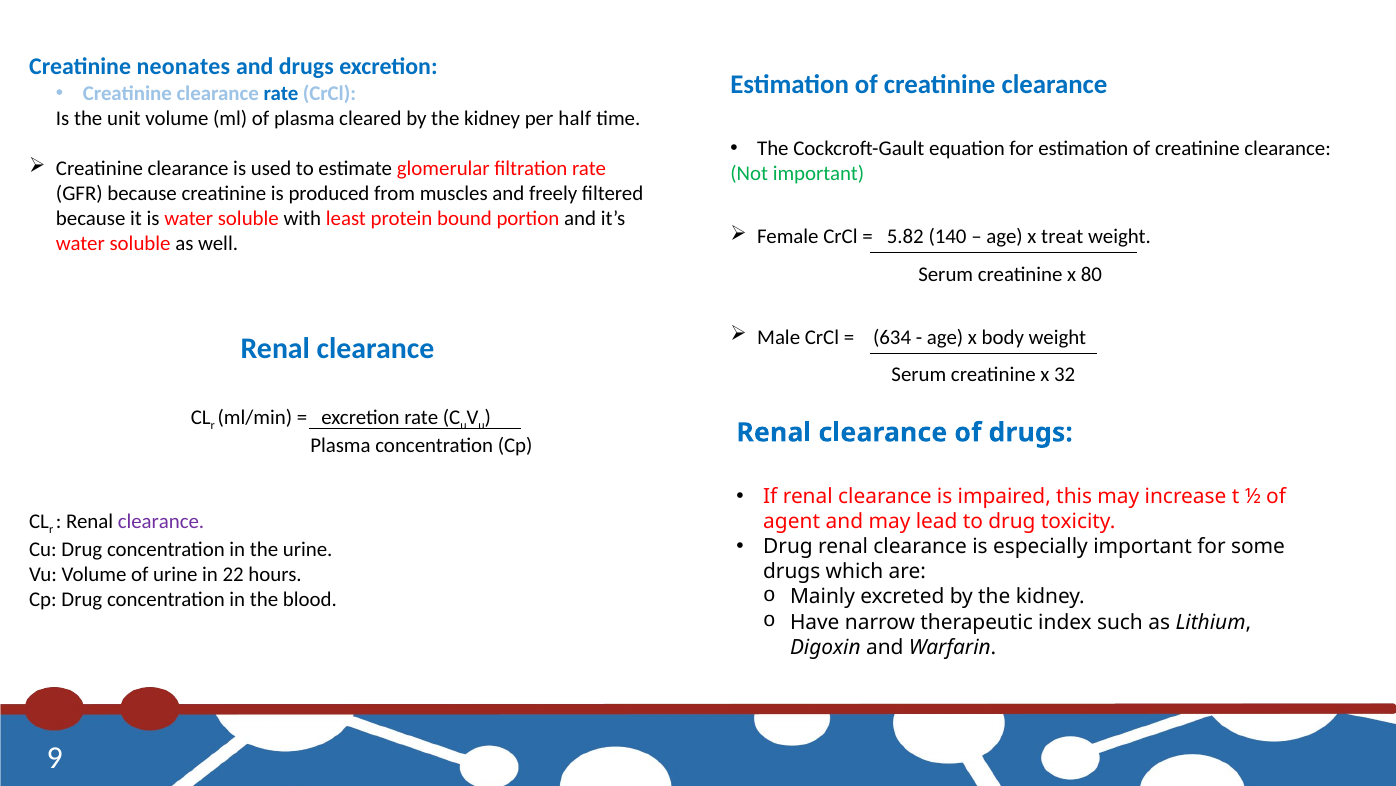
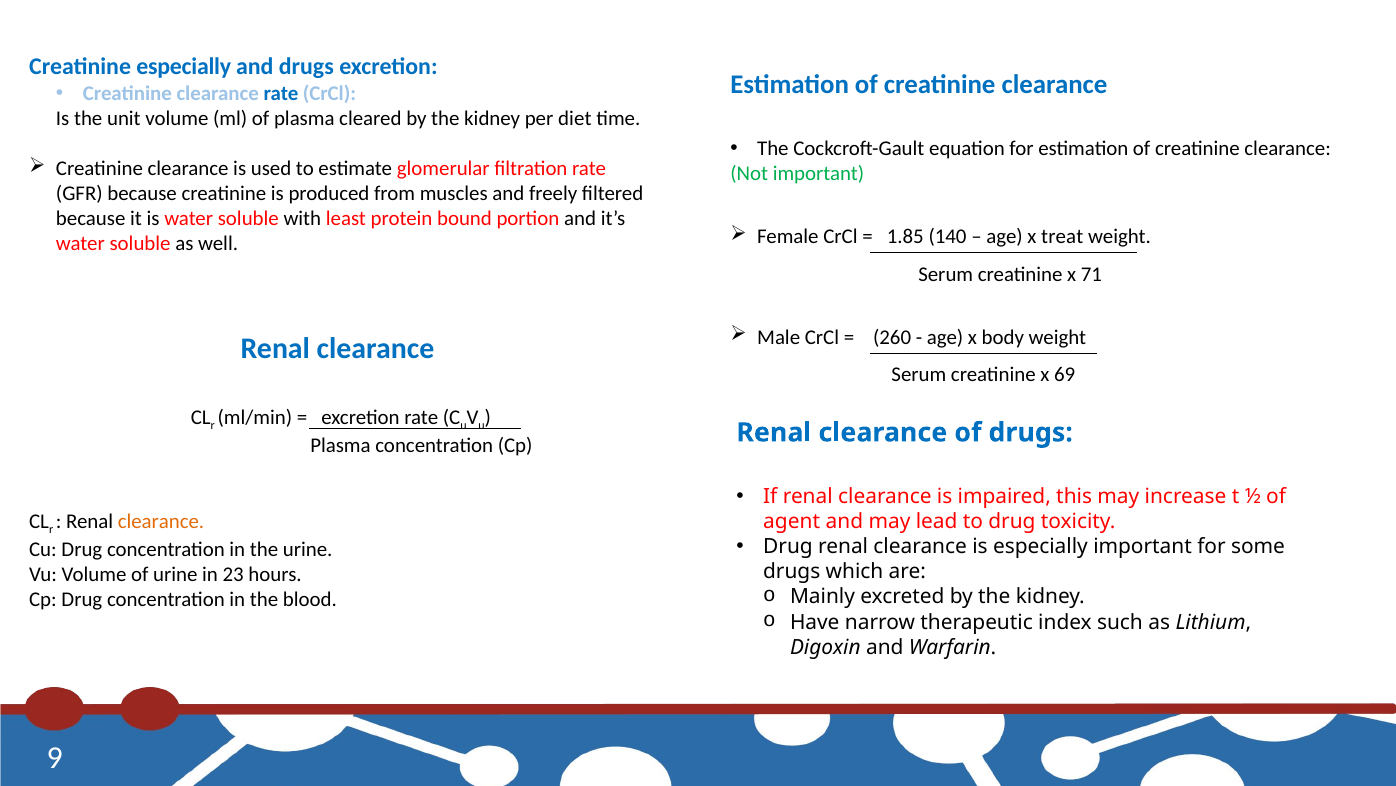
Creatinine neonates: neonates -> especially
half: half -> diet
5.82: 5.82 -> 1.85
80: 80 -> 71
634: 634 -> 260
32: 32 -> 69
clearance at (161, 521) colour: purple -> orange
22: 22 -> 23
